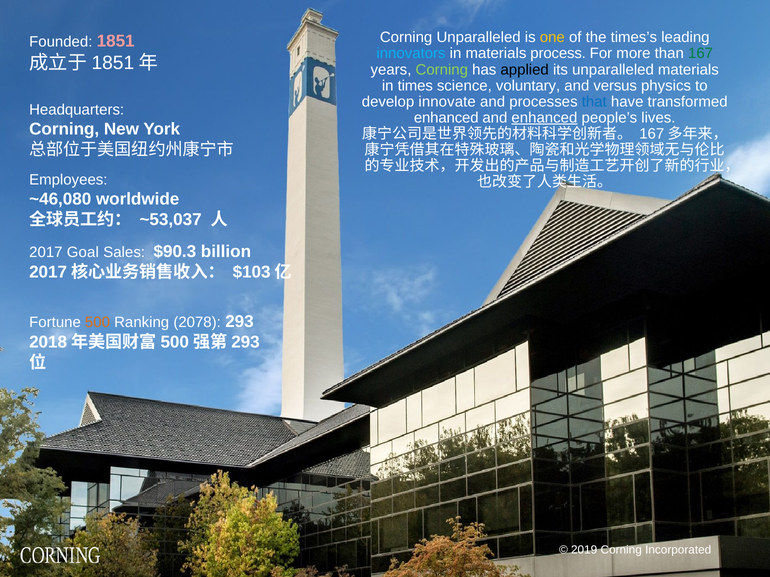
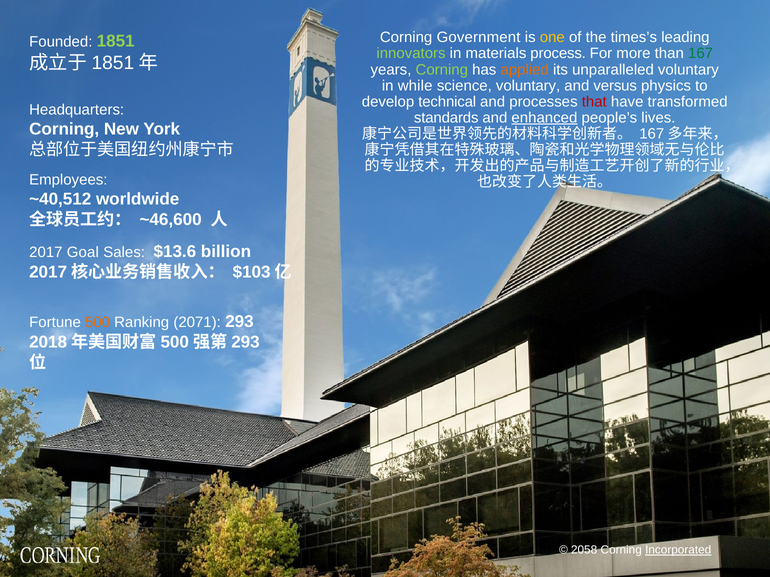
Corning Unparalleled: Unparalleled -> Government
1851 colour: pink -> light green
innovators colour: light blue -> light green
applied colour: black -> orange
unparalleled materials: materials -> voluntary
times: times -> while
innovate: innovate -> technical
that colour: blue -> red
enhanced at (446, 118): enhanced -> standards
~46,080: ~46,080 -> ~40,512
~53,037: ~53,037 -> ~46,600
$90.3: $90.3 -> $13.6
2078: 2078 -> 2071
2019: 2019 -> 2058
Incorporated underline: none -> present
